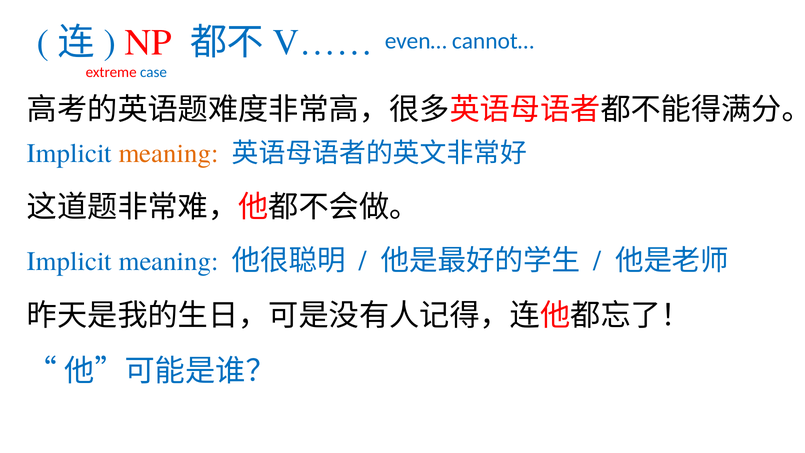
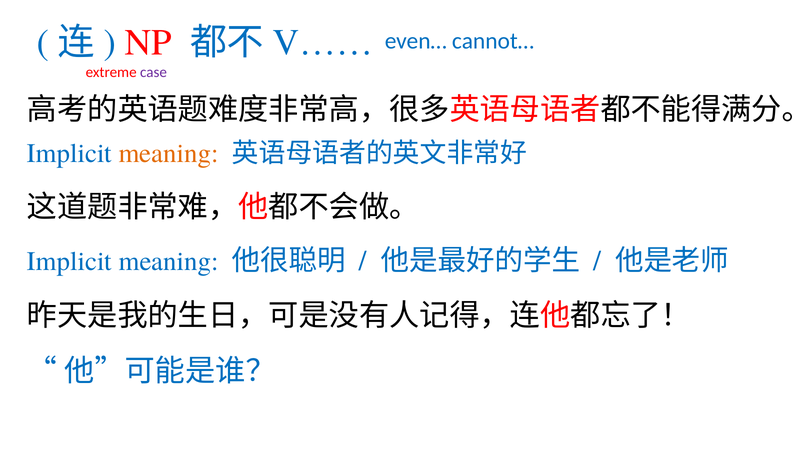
case colour: blue -> purple
